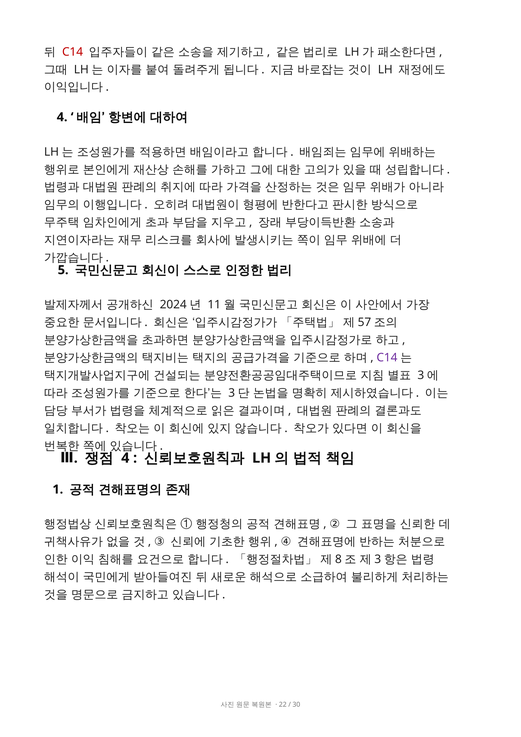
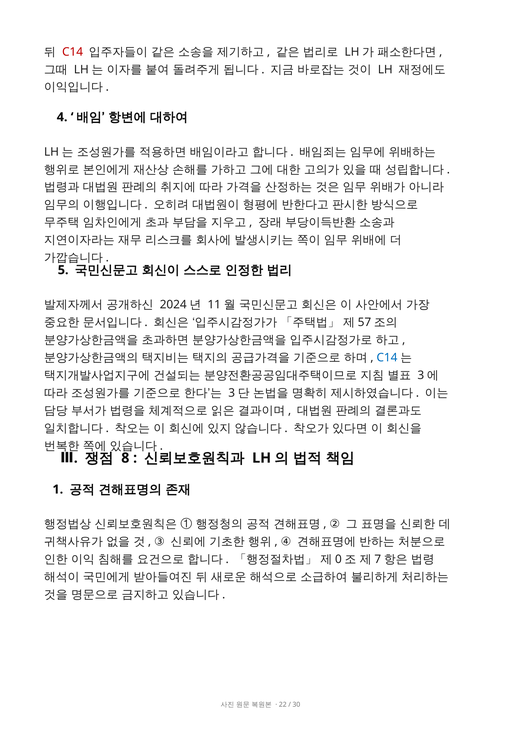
C14 at (387, 358) colour: purple -> blue
4 at (125, 458): 4 -> 8
8: 8 -> 0
3 at (378, 559): 3 -> 7
